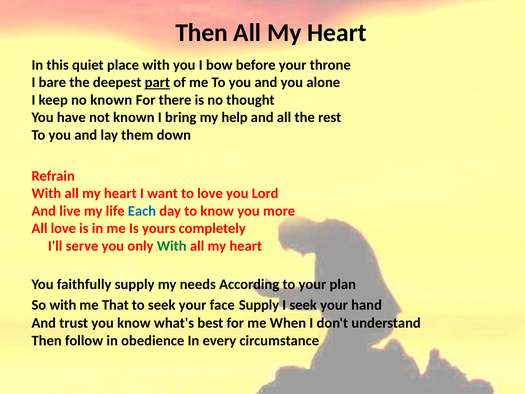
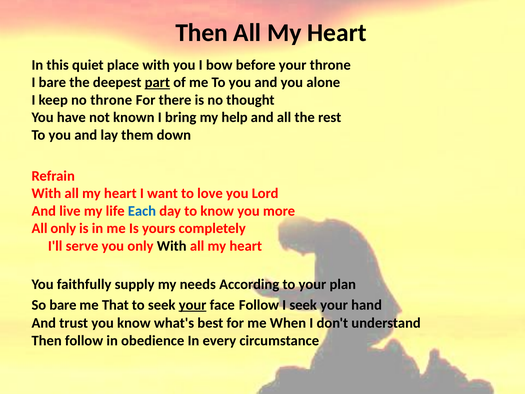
no known: known -> throne
All love: love -> only
With at (172, 246) colour: green -> black
So with: with -> bare
your at (193, 305) underline: none -> present
face Supply: Supply -> Follow
